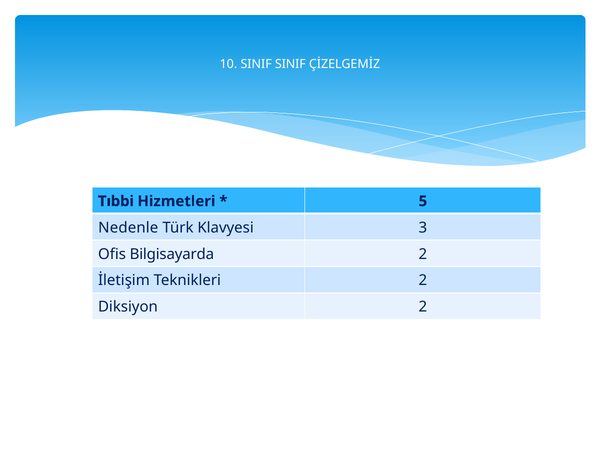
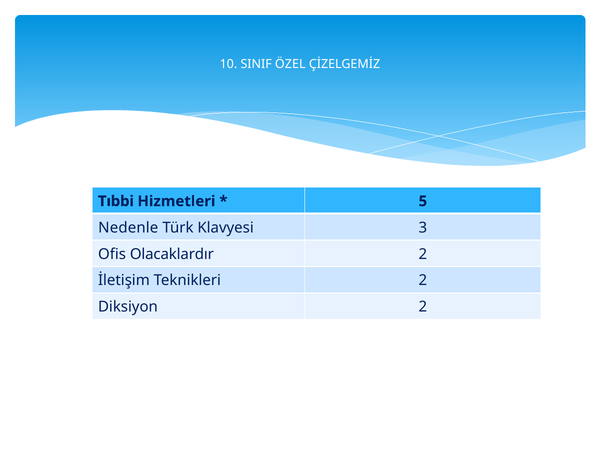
SINIF SINIF: SINIF -> ÖZEL
Bilgisayarda: Bilgisayarda -> Olacaklardır
